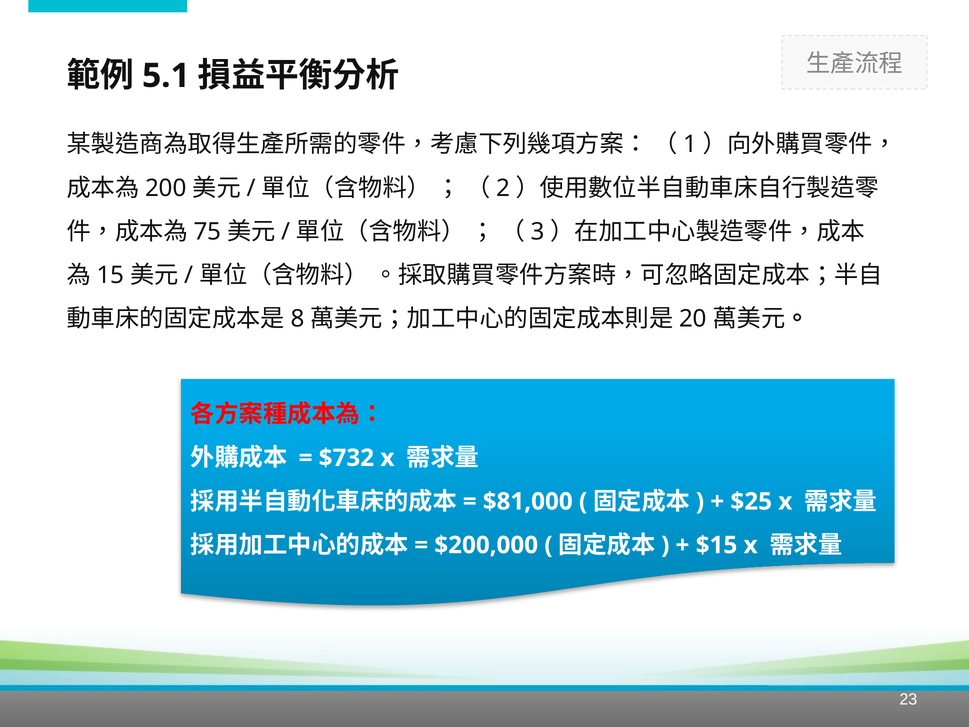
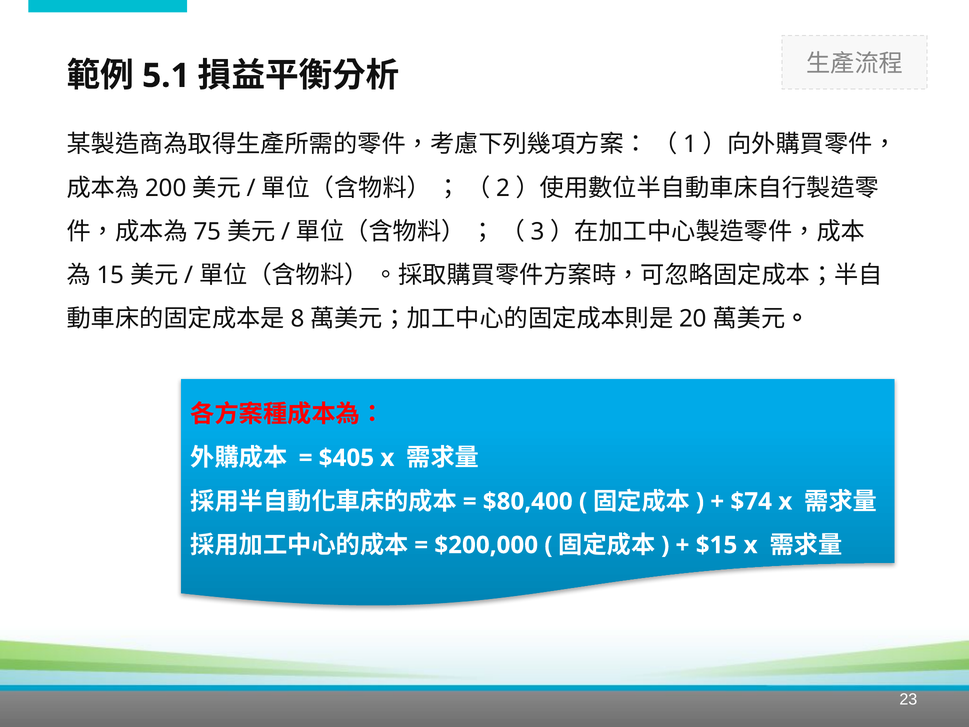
$732: $732 -> $405
$81,000: $81,000 -> $80,400
$25: $25 -> $74
